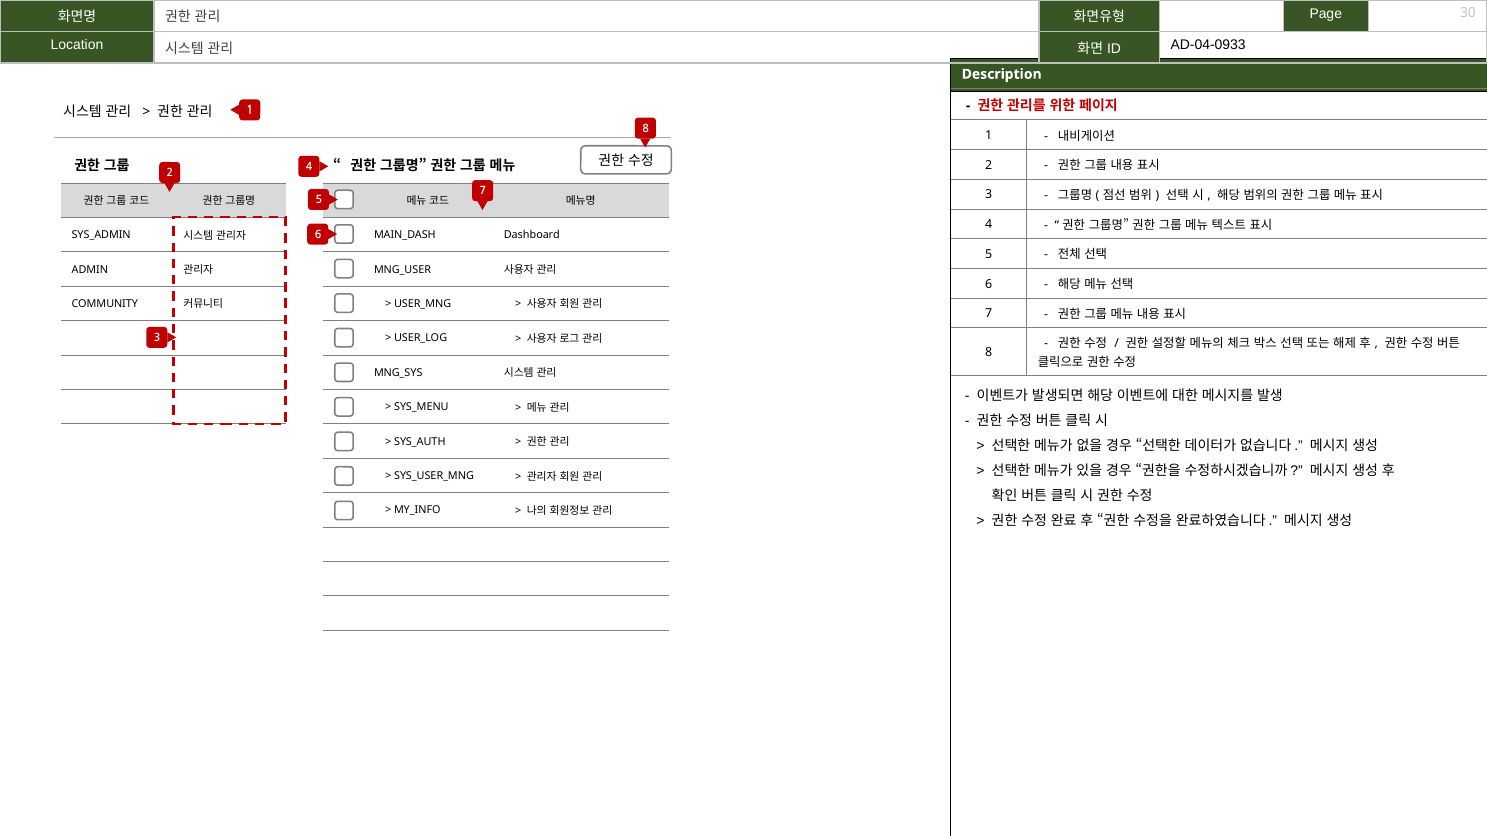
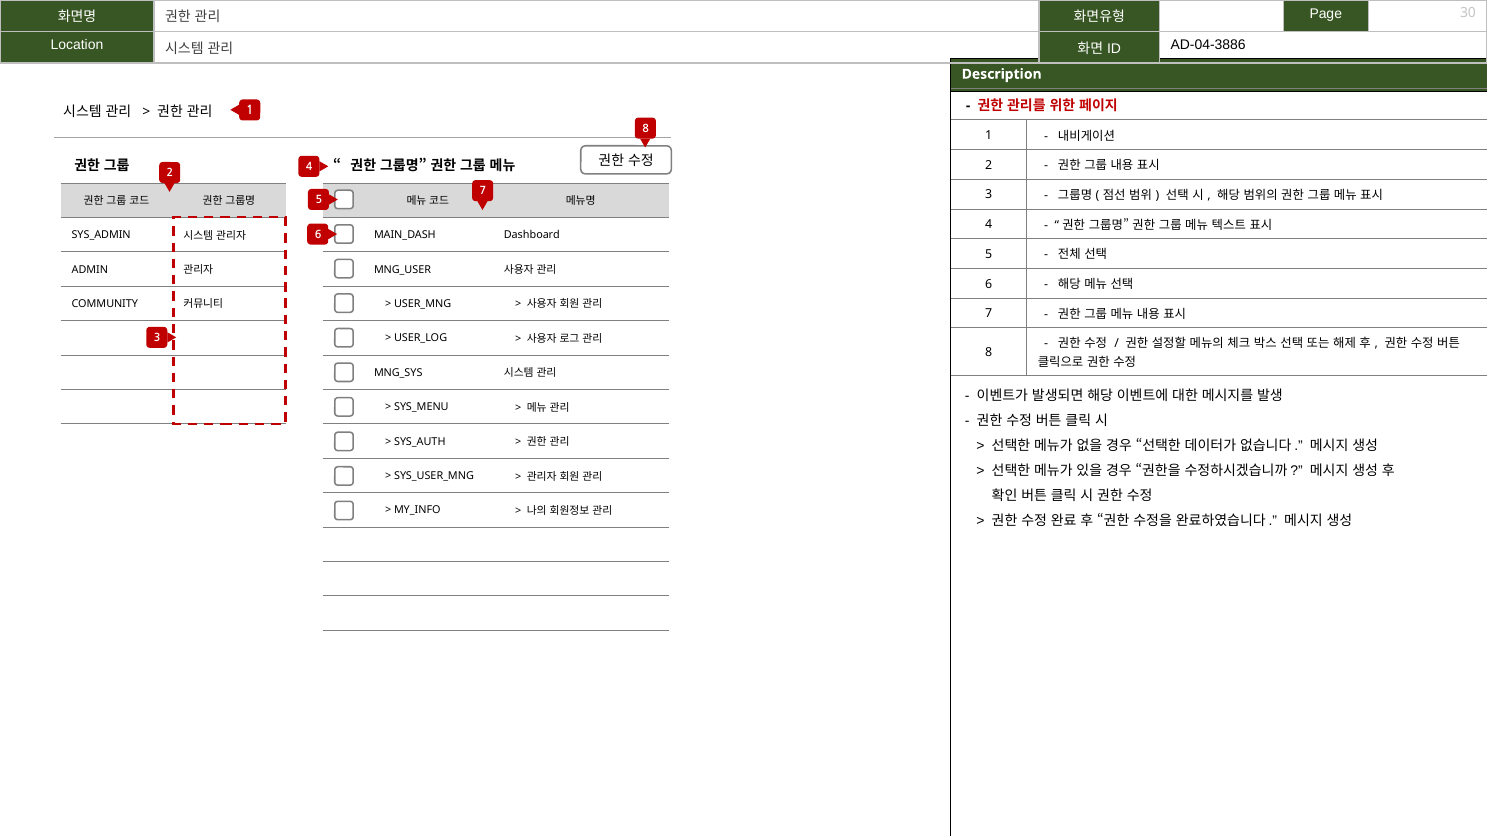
AD-04-0933: AD-04-0933 -> AD-04-3886
